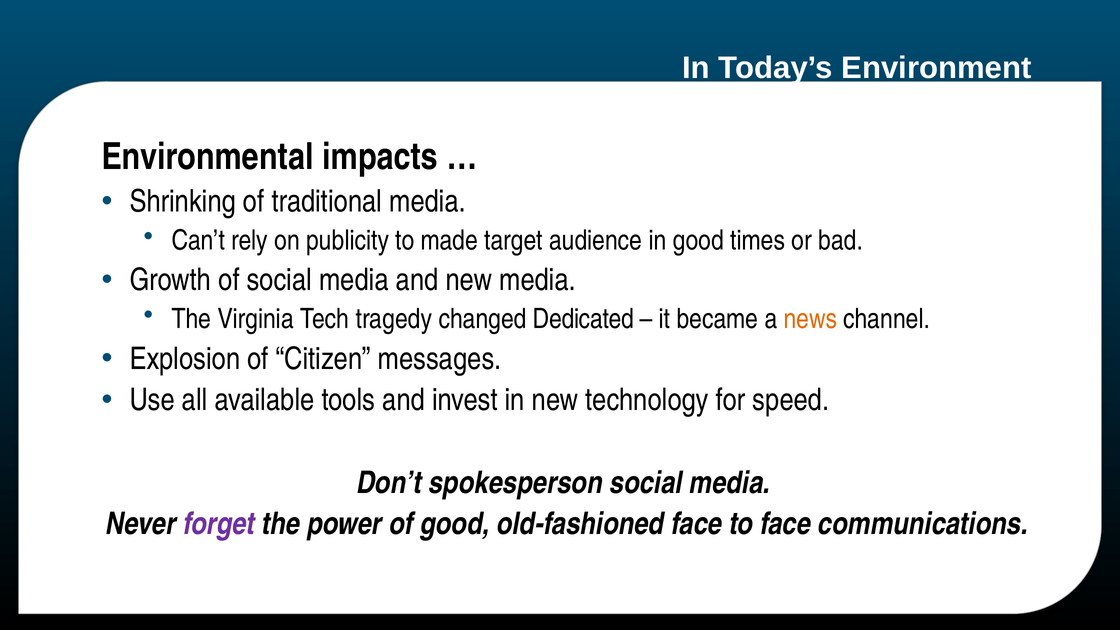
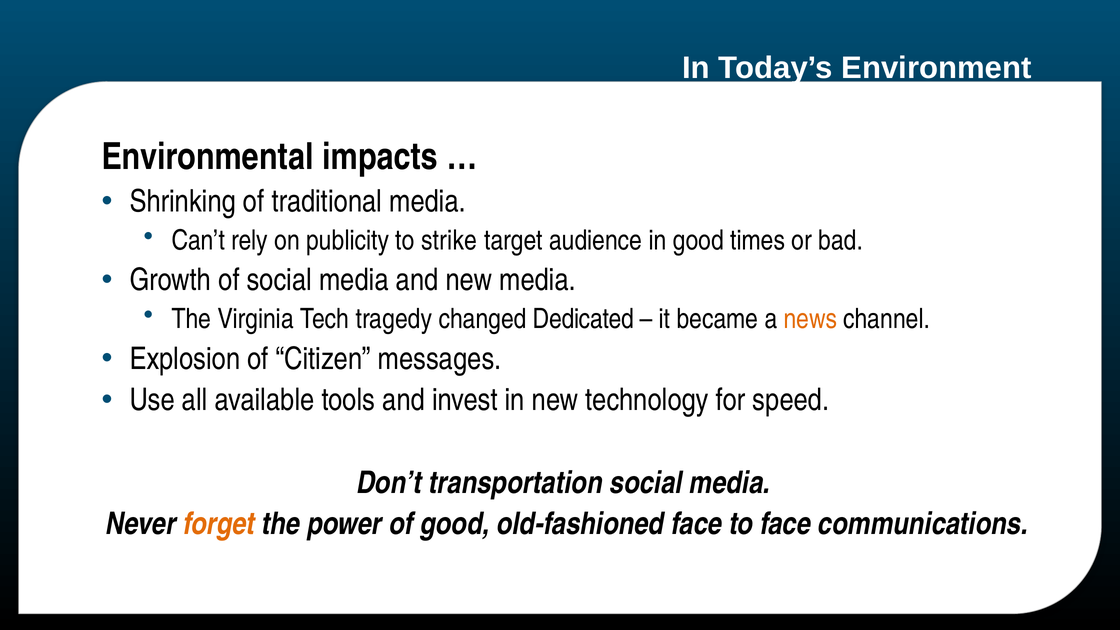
made: made -> strike
spokesperson: spokesperson -> transportation
forget colour: purple -> orange
